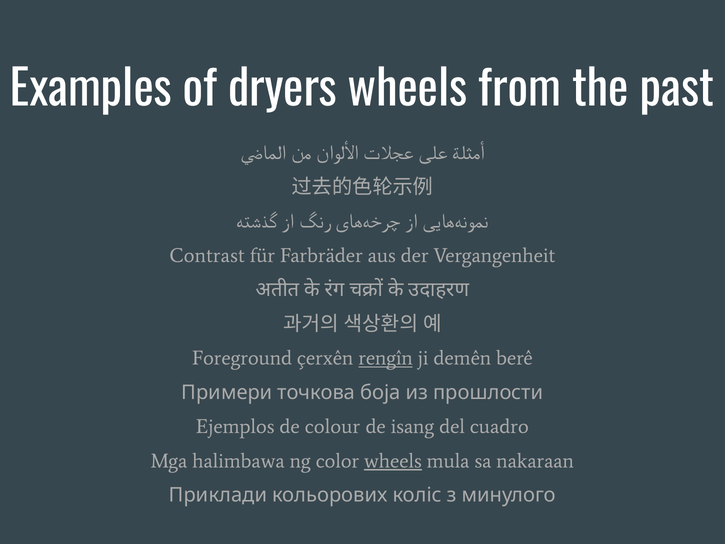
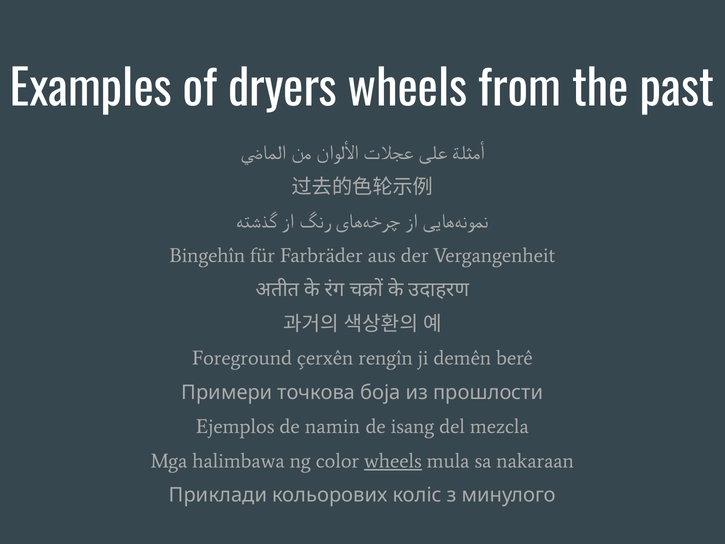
Contrast: Contrast -> Bingehîn
rengîn underline: present -> none
colour: colour -> namin
cuadro: cuadro -> mezcla
